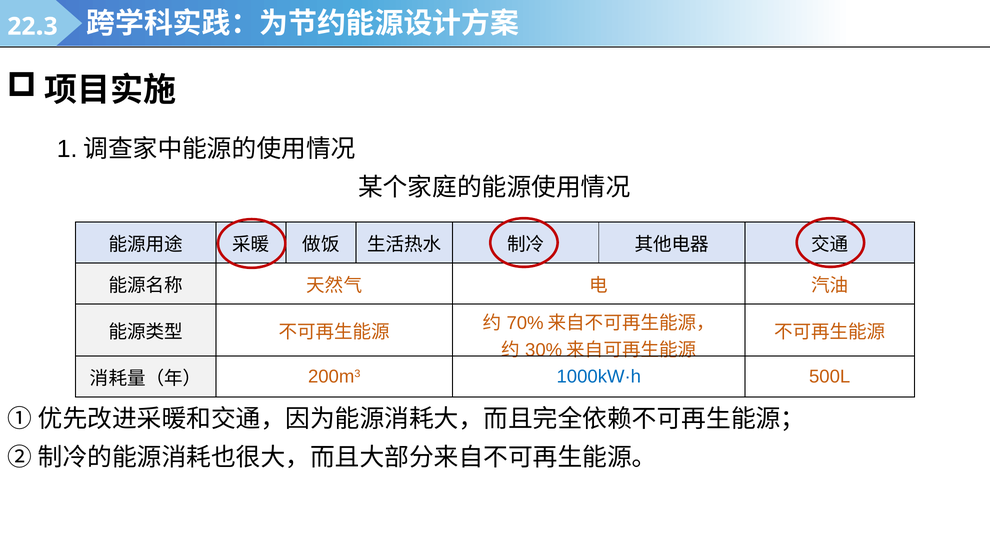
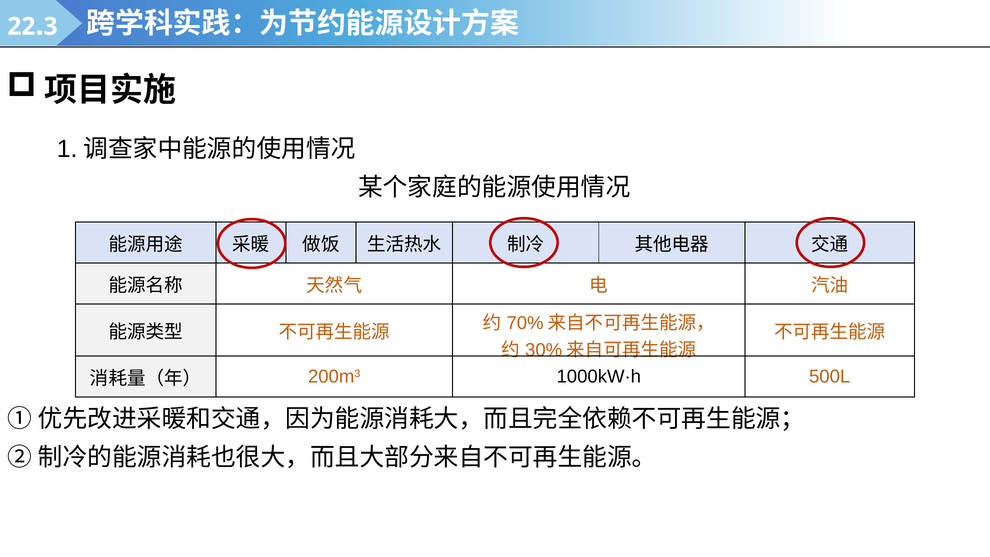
1000kW·h colour: blue -> black
